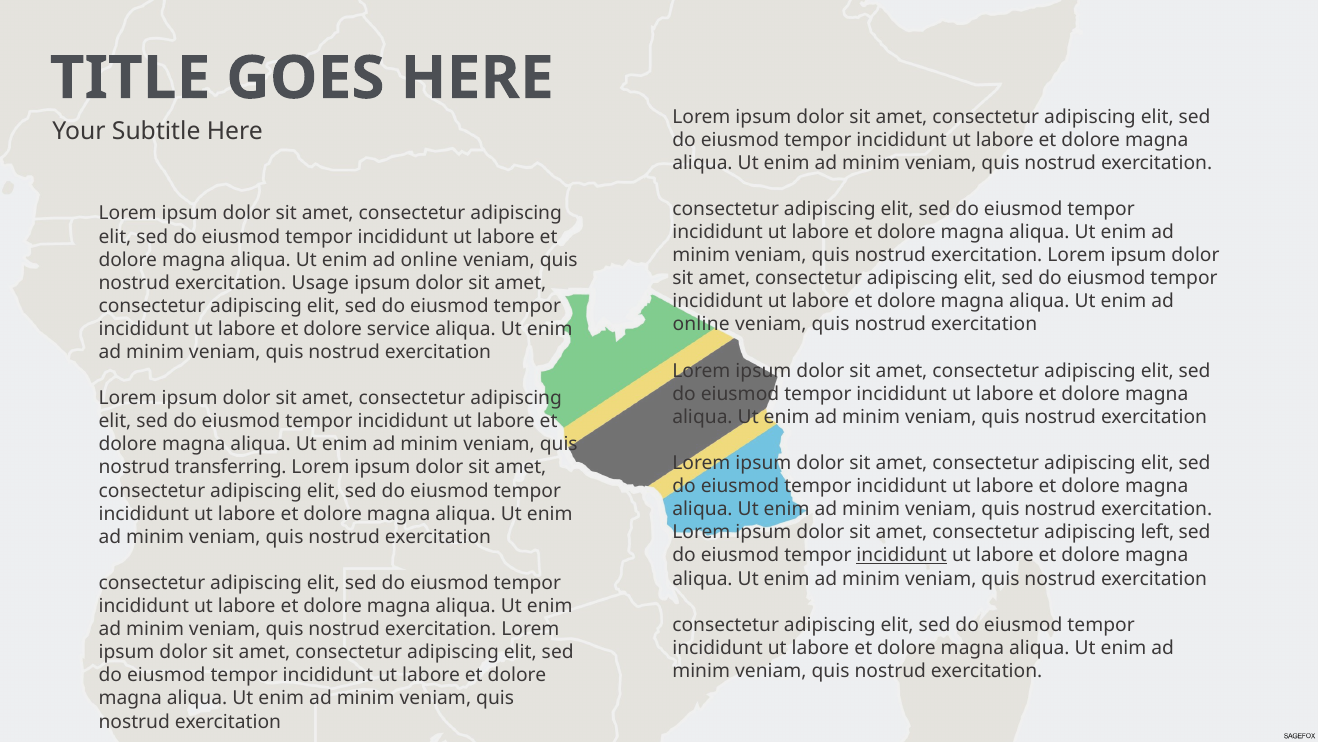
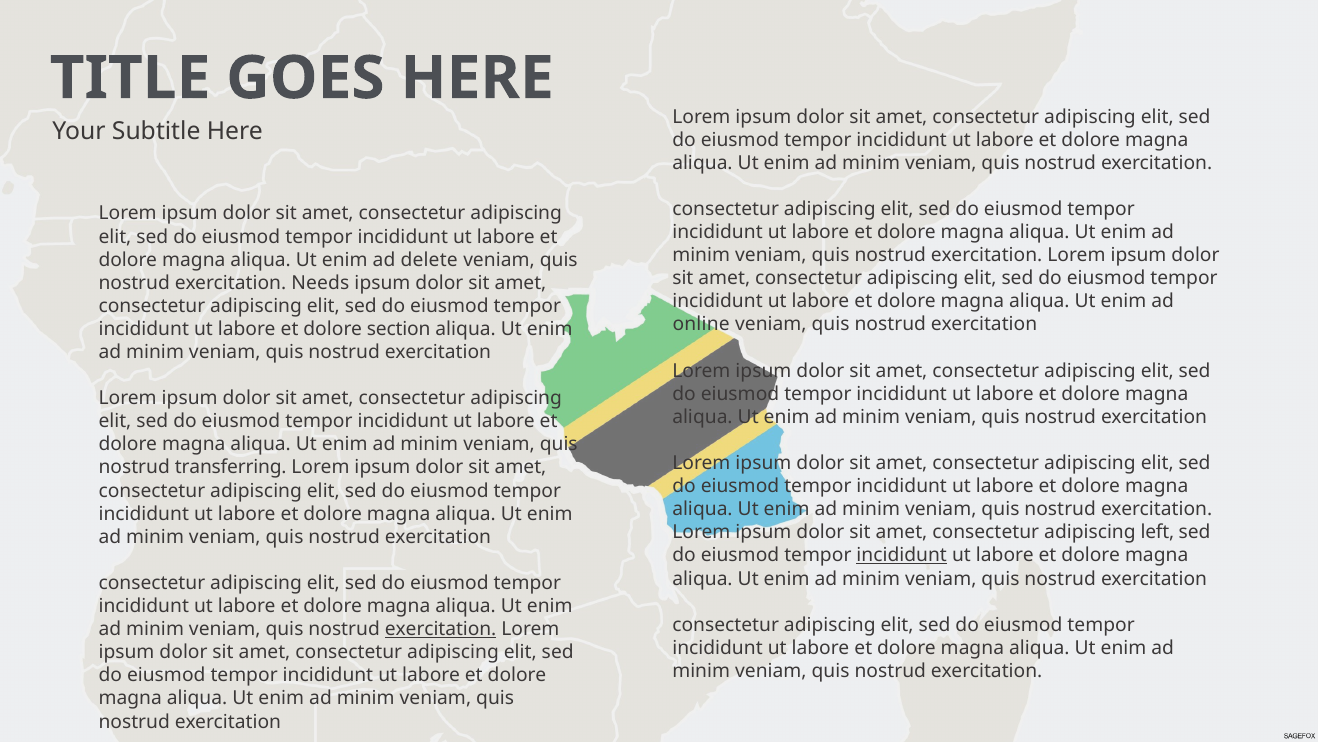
online at (429, 260): online -> delete
Usage: Usage -> Needs
service: service -> section
exercitation at (441, 629) underline: none -> present
